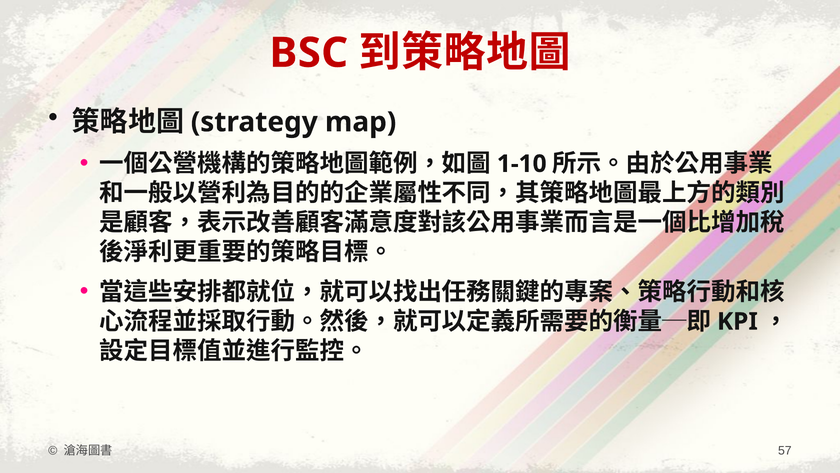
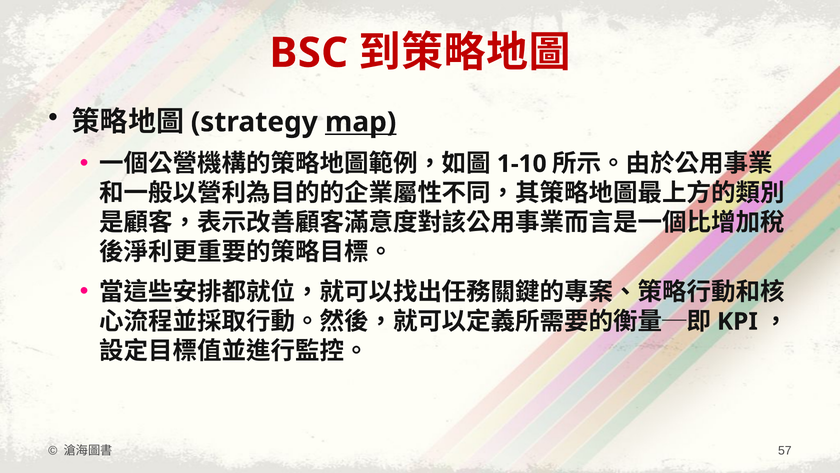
map underline: none -> present
